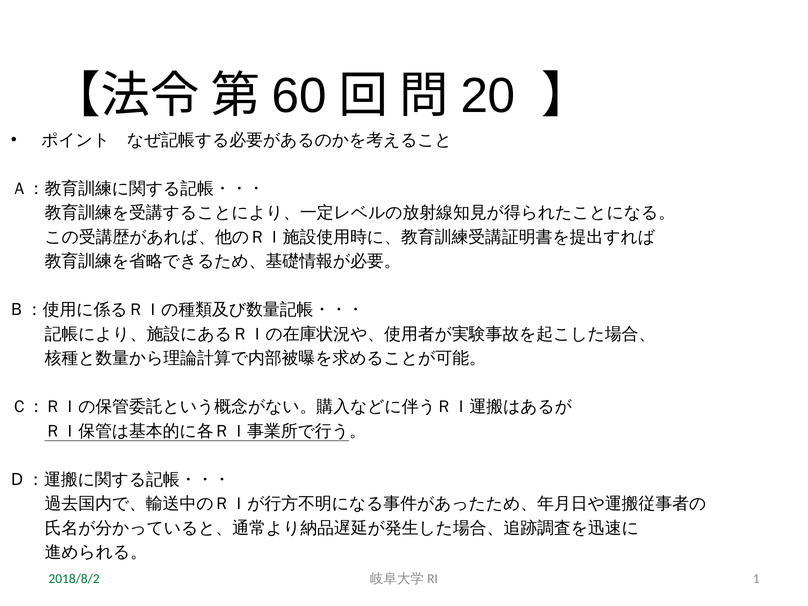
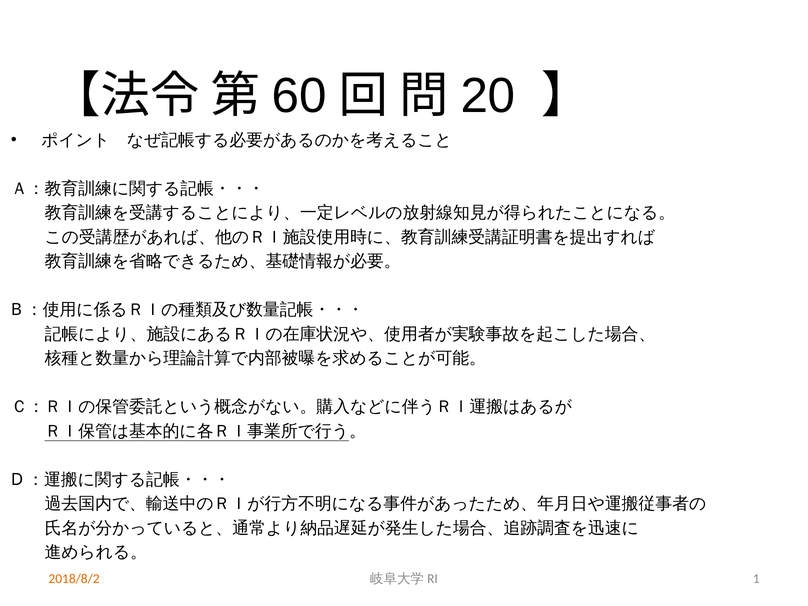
2018/8/2 colour: green -> orange
